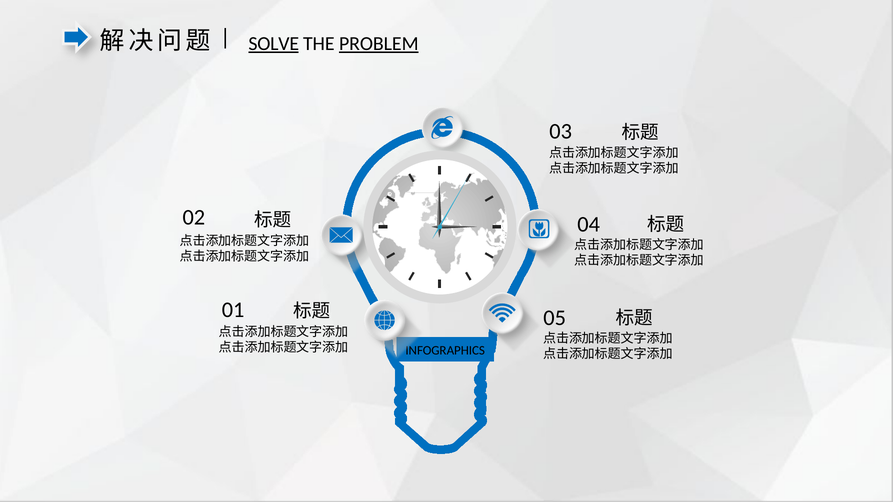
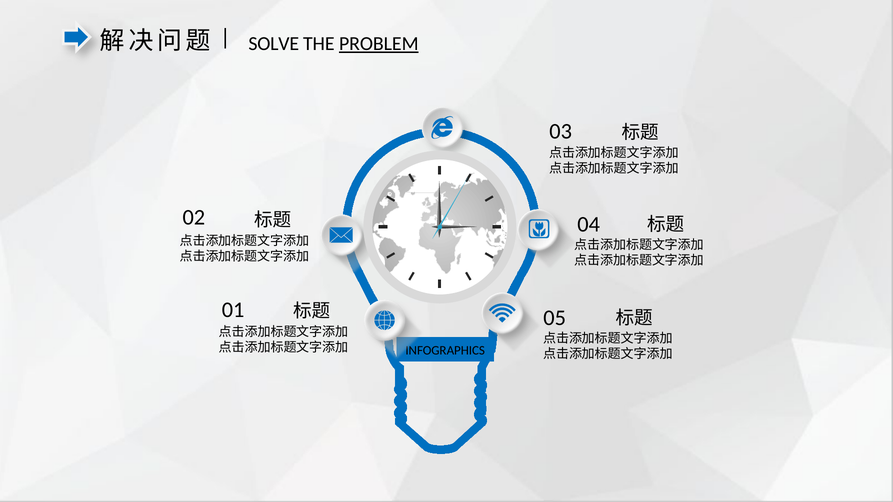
SOLVE underline: present -> none
